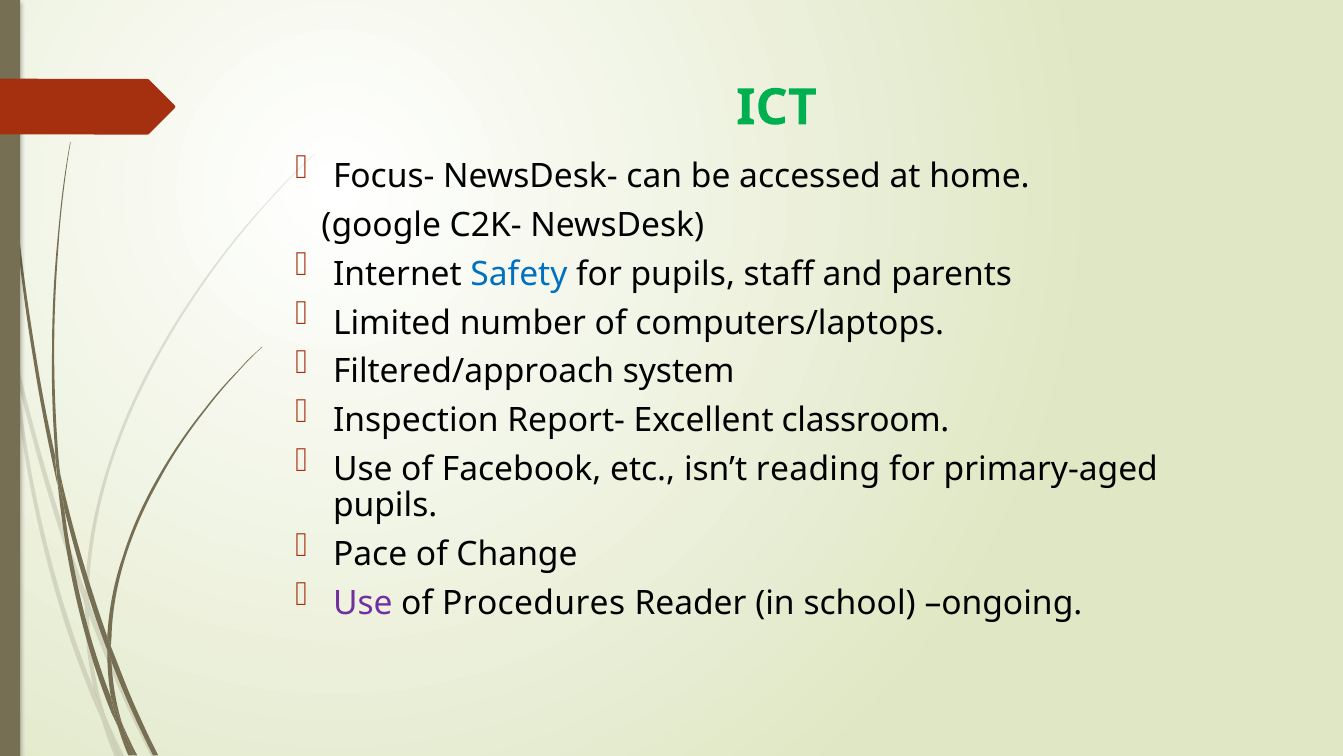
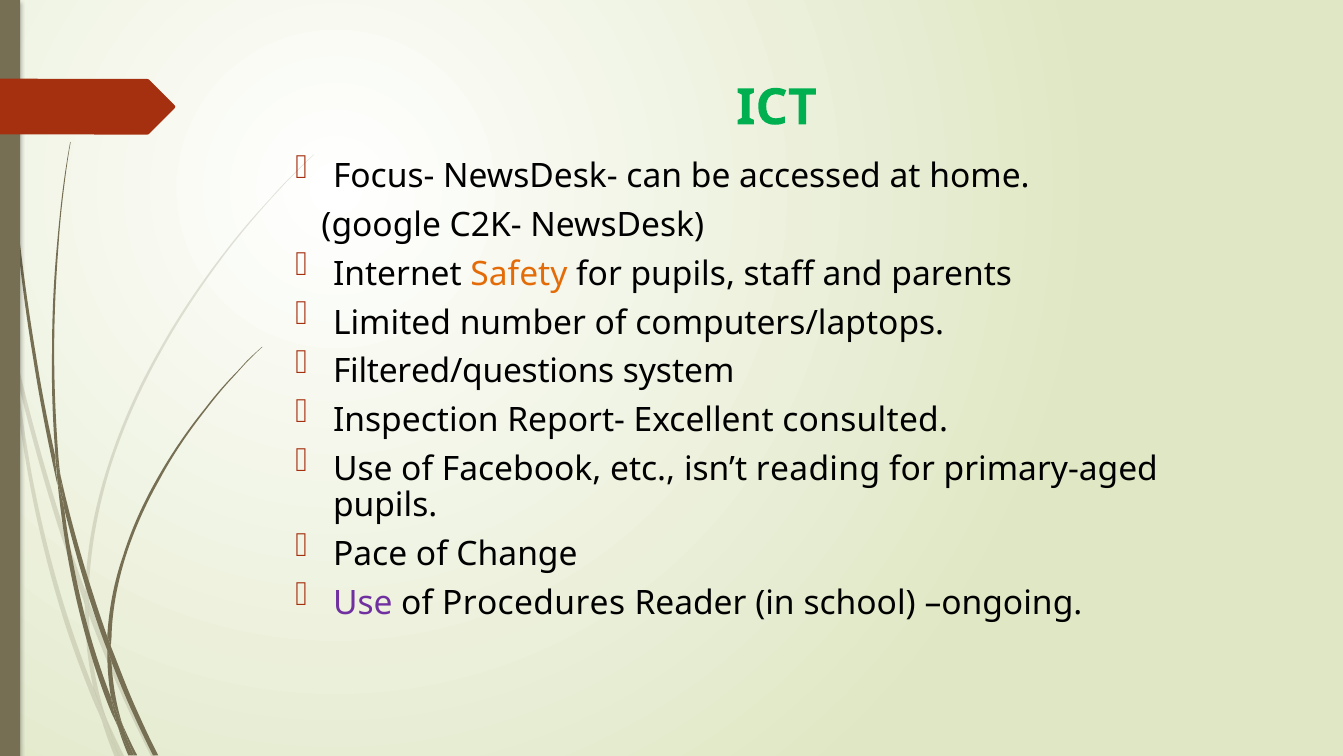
Safety colour: blue -> orange
Filtered/approach: Filtered/approach -> Filtered/questions
classroom: classroom -> consulted
